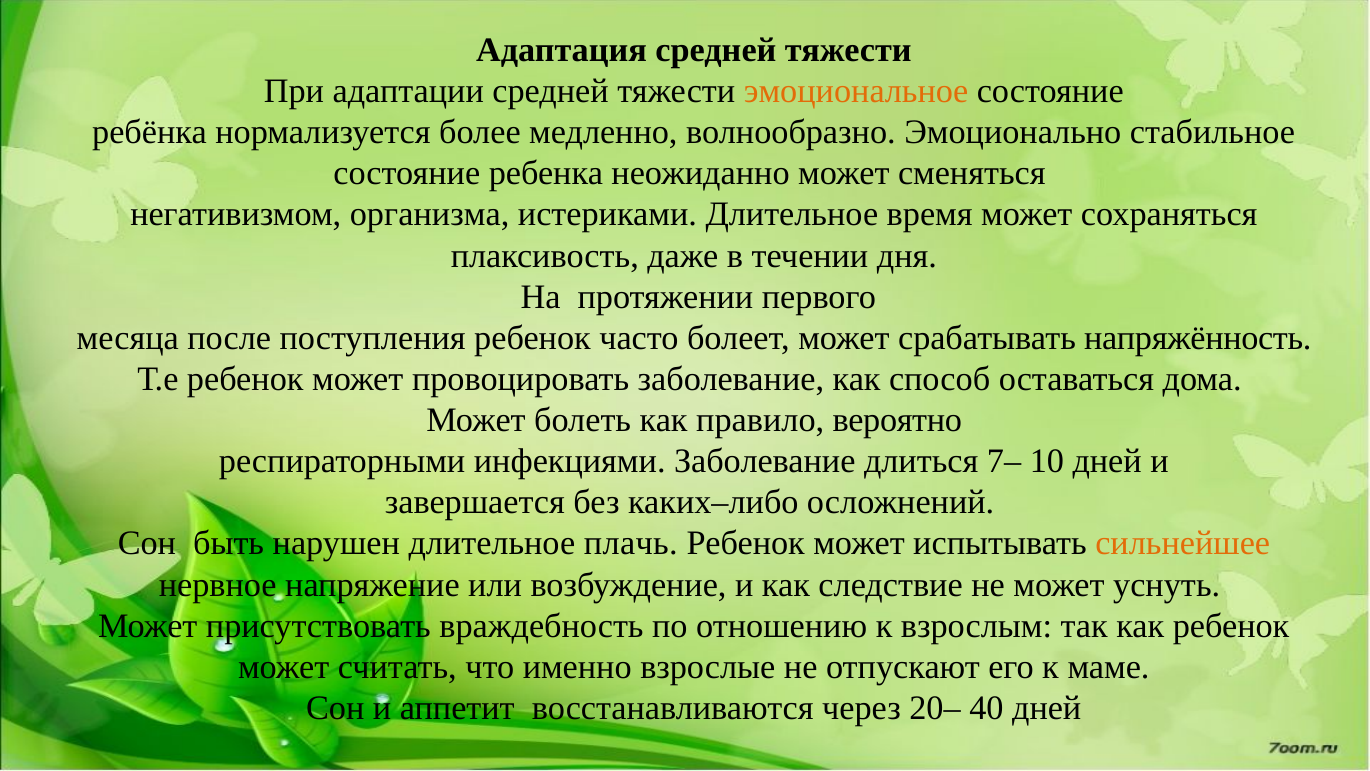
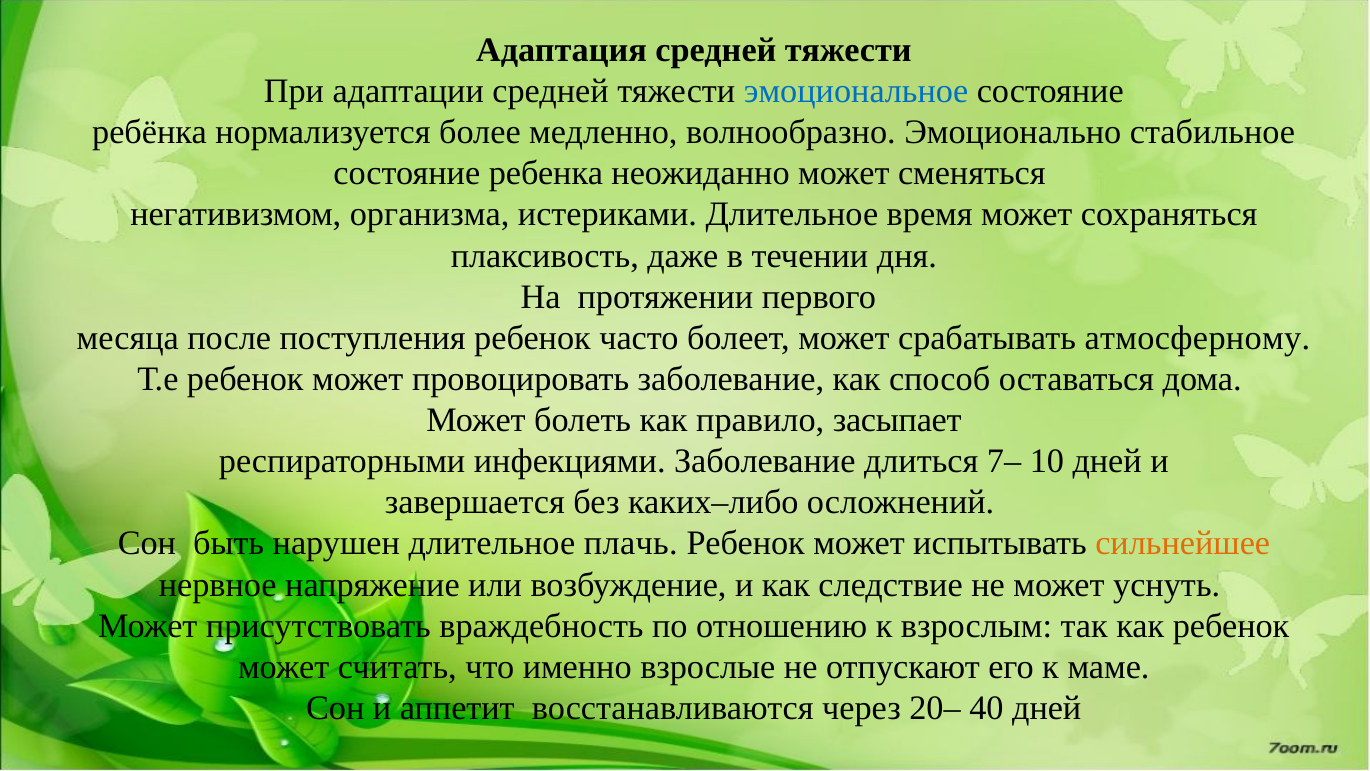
эмоциональное colour: orange -> blue
напряжённость: напряжённость -> атмосферному
вероятно: вероятно -> засыпает
